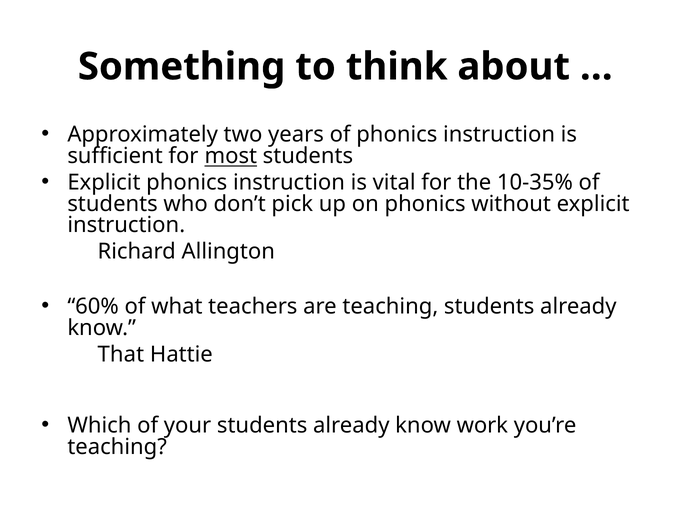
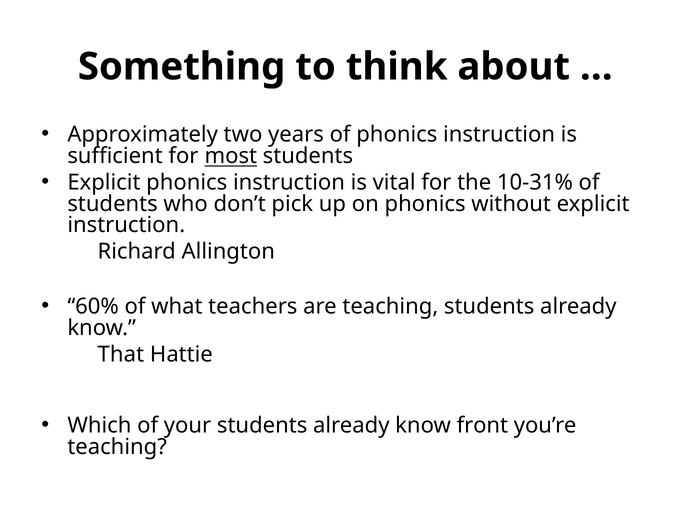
10-35%: 10-35% -> 10-31%
work: work -> front
